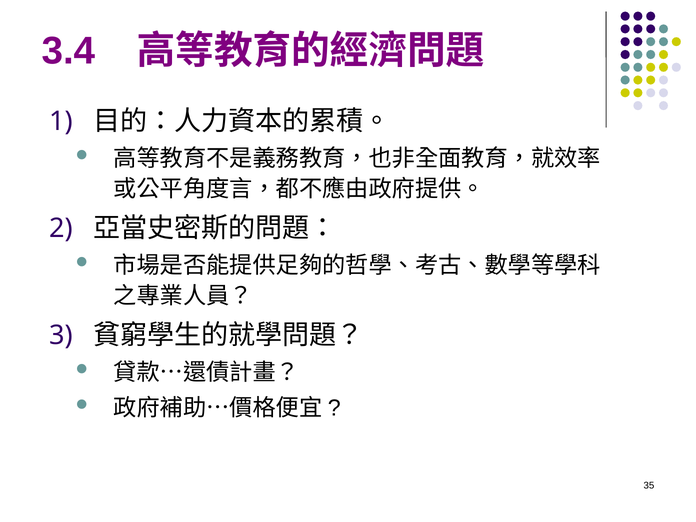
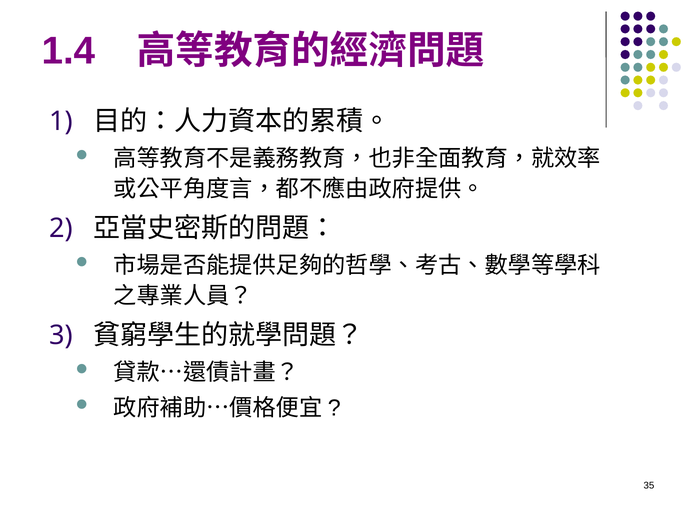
3.4: 3.4 -> 1.4
